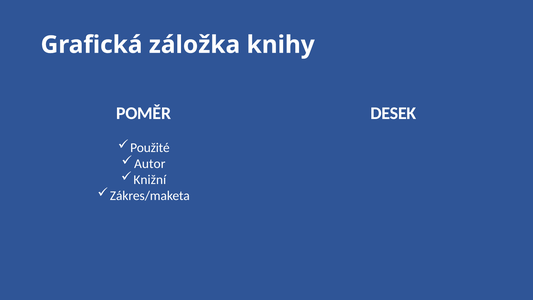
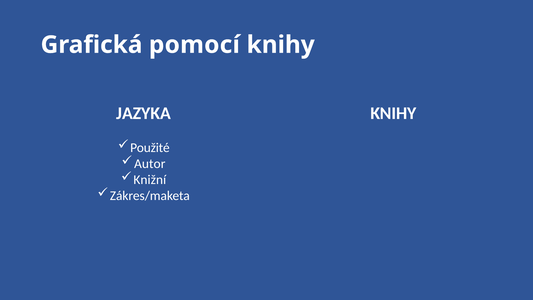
záložka: záložka -> pomocí
POMĚR: POMĚR -> JAZYKA
DESEK at (393, 113): DESEK -> KNIHY
